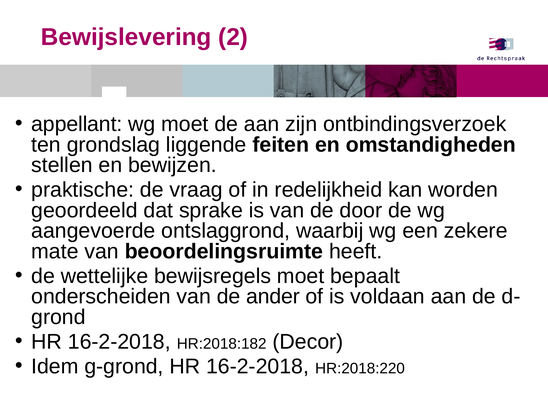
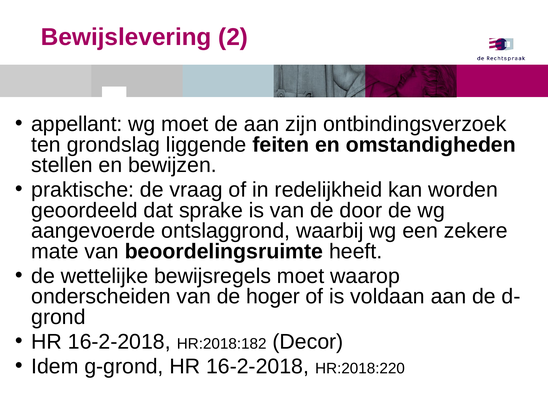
bepaalt: bepaalt -> waarop
ander: ander -> hoger
